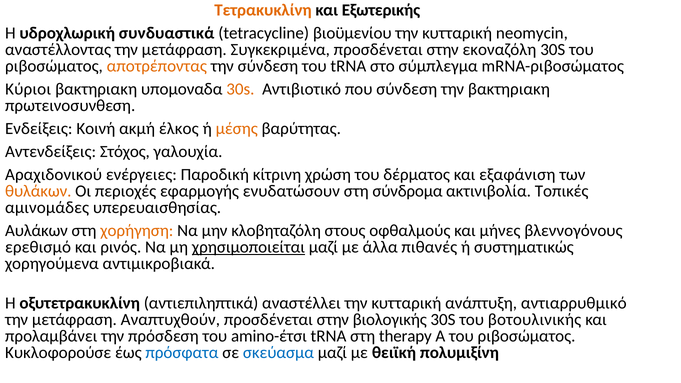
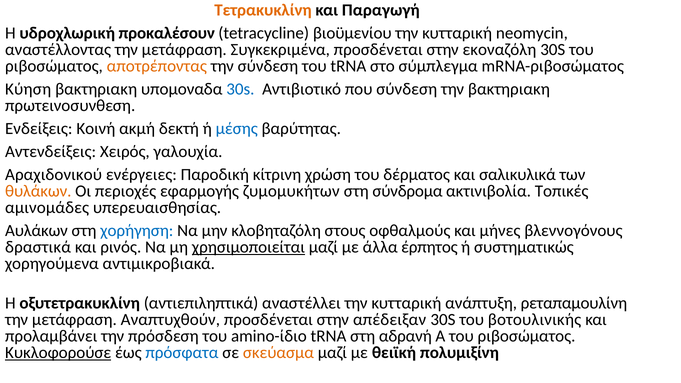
Εξωτερικής: Εξωτερικής -> Παραγωγή
συνδυαστικά: συνδυαστικά -> προκαλέσουν
Kύριοι: Kύριοι -> Κύηση
30s at (240, 89) colour: orange -> blue
έλκος: έλκος -> δεκτή
μέσης colour: orange -> blue
Στόχος: Στόχος -> Χειρός
εξαφάνιση: εξαφάνιση -> σαλικυλικά
ενυδατώσουν: ενυδατώσουν -> ζυμομυκήτων
χορήγηση colour: orange -> blue
ερεθισμό: ερεθισμό -> δραστικά
πιθανές: πιθανές -> έρπητος
αντιαρρυθμικό: αντιαρρυθμικό -> ρεταπαμουλίνη
βιολογικής: βιολογικής -> απέδειξαν
amino-έτσι: amino-έτσι -> amino-ίδιο
therapy: therapy -> αδρανή
Κυκλοφορούσε underline: none -> present
σκεύασμα colour: blue -> orange
